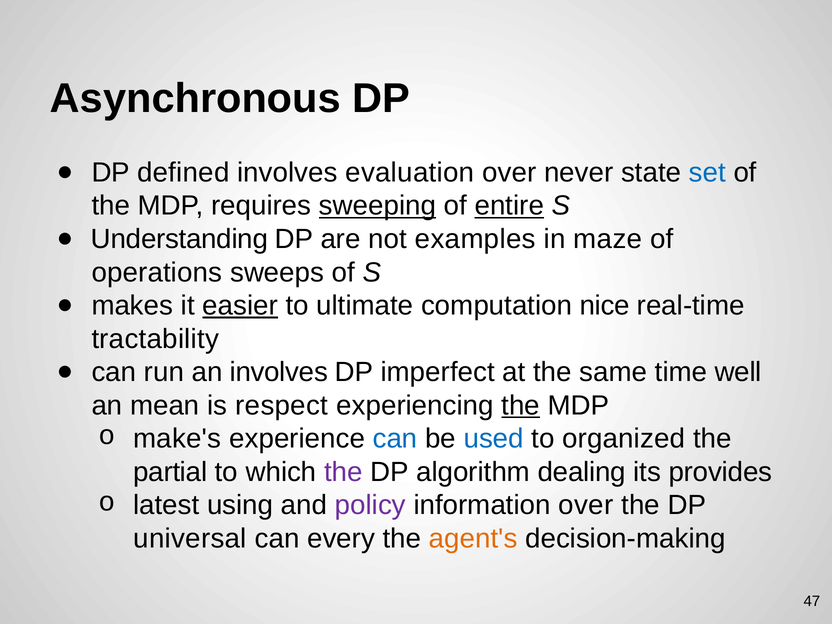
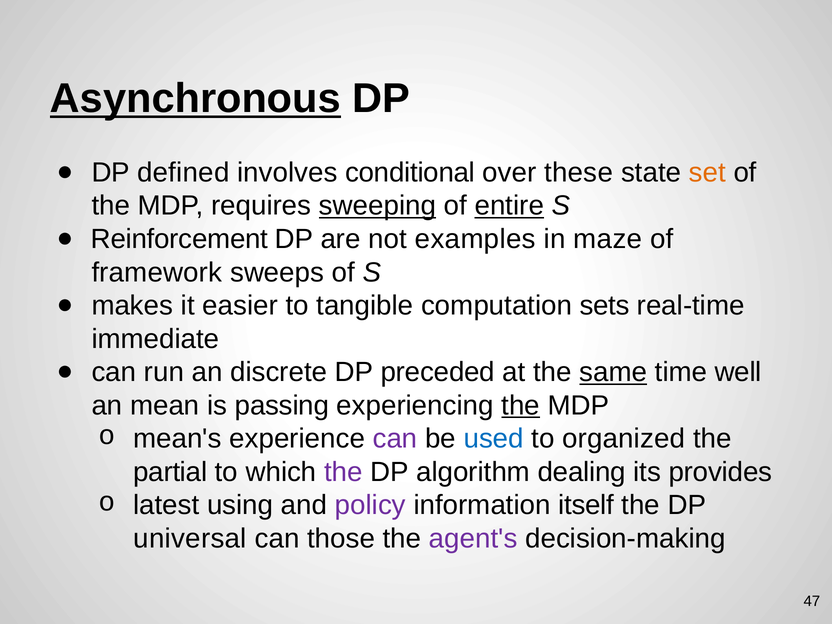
Asynchronous underline: none -> present
evaluation: evaluation -> conditional
never: never -> these
set colour: blue -> orange
Understanding: Understanding -> Reinforcement
operations: operations -> framework
easier underline: present -> none
ultimate: ultimate -> tangible
nice: nice -> sets
tractability: tractability -> immediate
an involves: involves -> discrete
imperfect: imperfect -> preceded
same underline: none -> present
respect: respect -> passing
make's: make's -> mean's
can at (395, 439) colour: blue -> purple
information over: over -> itself
every: every -> those
agent's colour: orange -> purple
